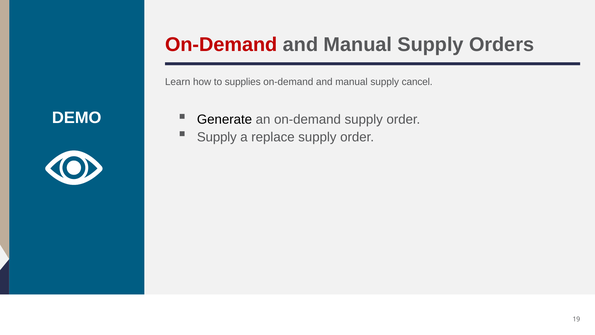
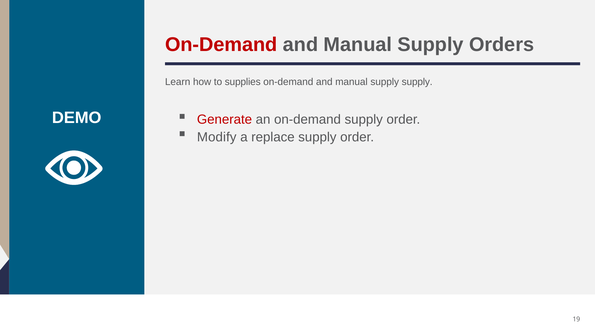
supply cancel: cancel -> supply
Generate colour: black -> red
Supply at (217, 137): Supply -> Modify
